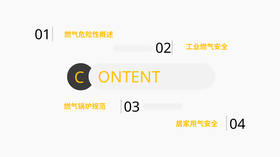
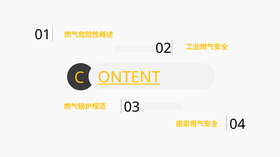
ONTENT underline: none -> present
